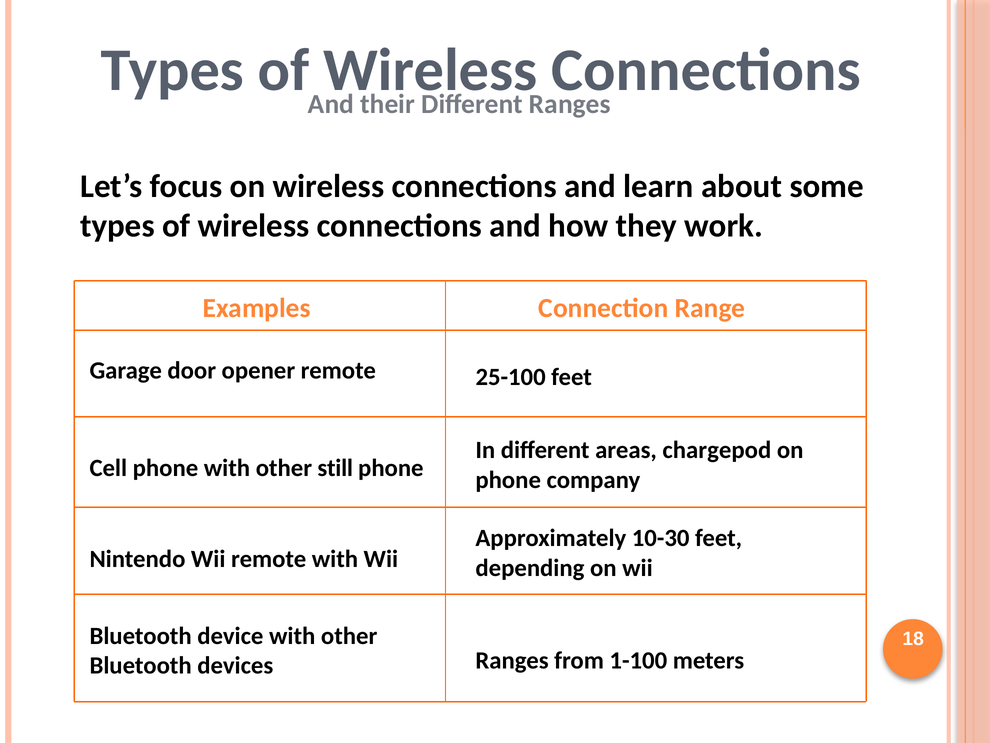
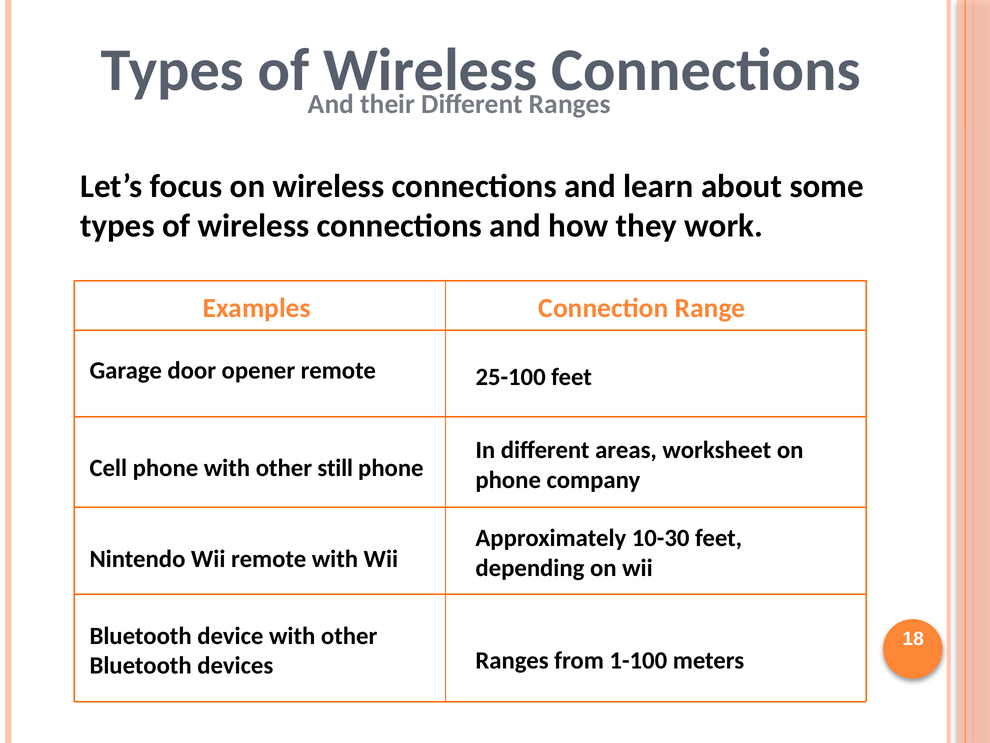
chargepod: chargepod -> worksheet
